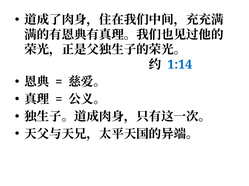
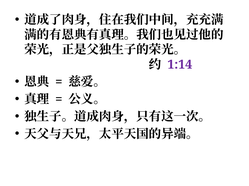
1:14 colour: blue -> purple
